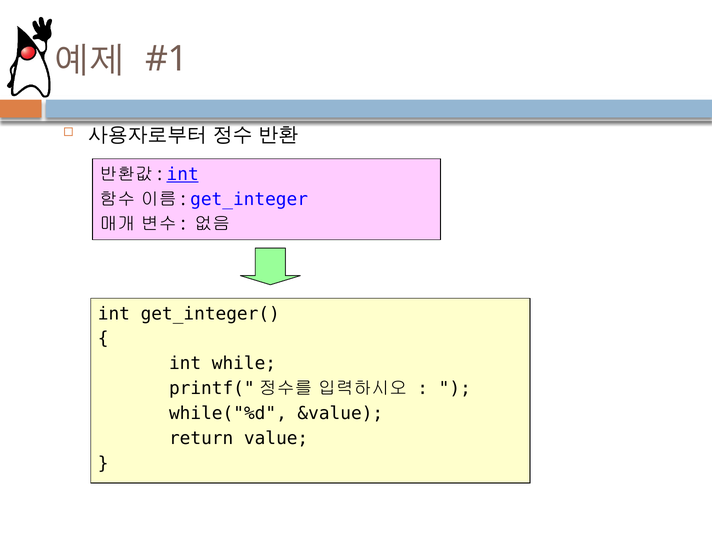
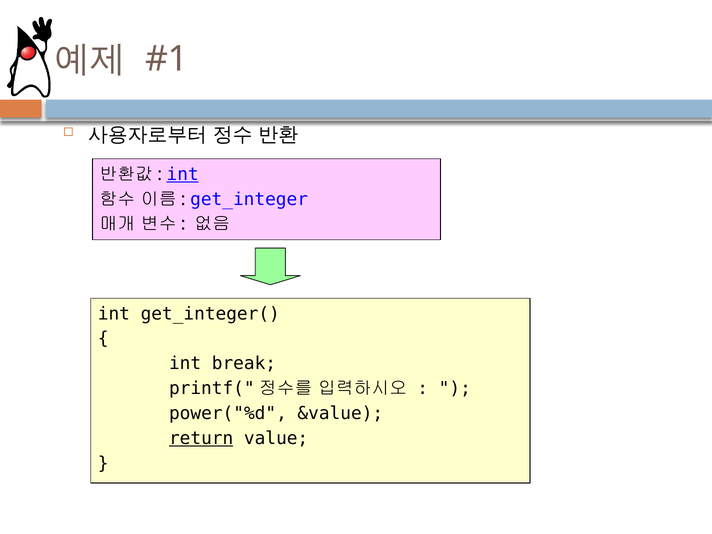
while: while -> break
while("%d: while("%d -> power("%d
return underline: none -> present
